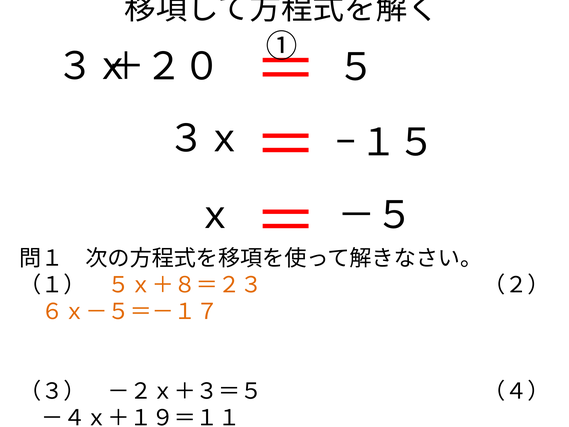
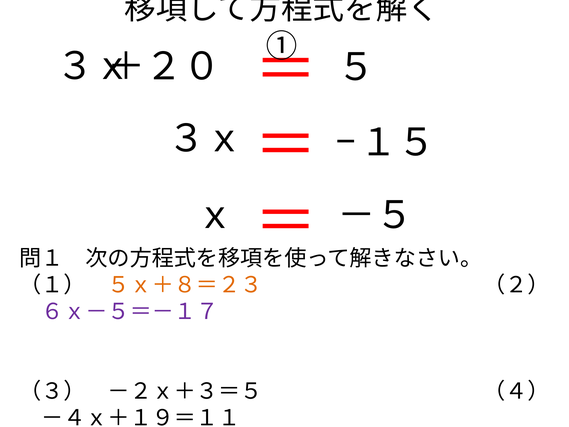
６ｘ－５＝－１７ colour: orange -> purple
